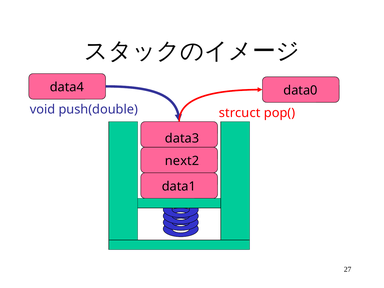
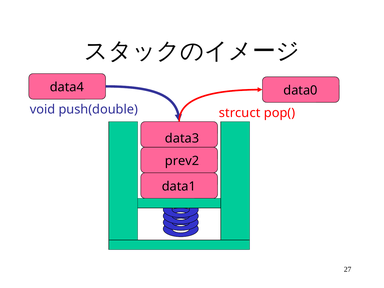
next2: next2 -> prev2
